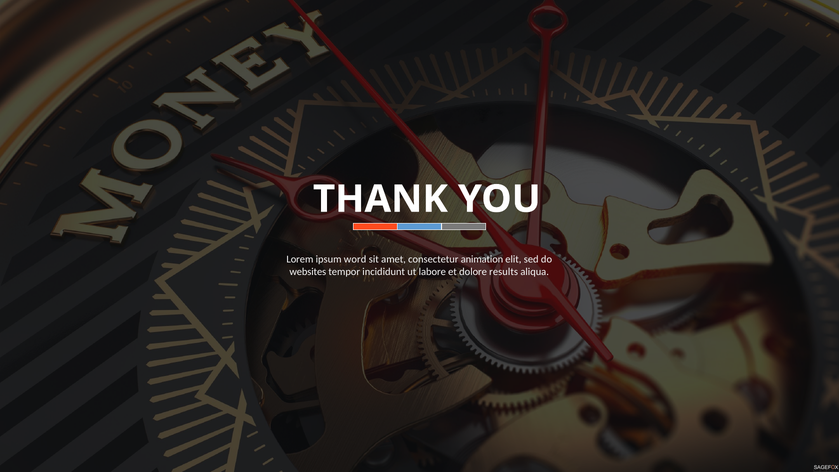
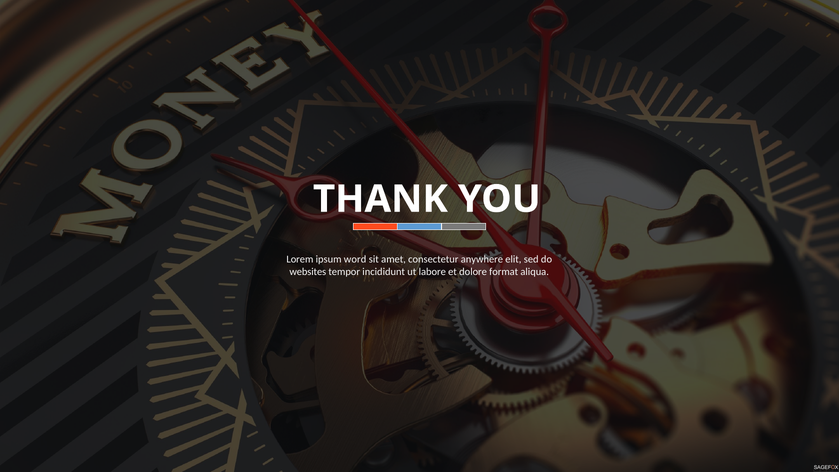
animation: animation -> anywhere
results: results -> format
